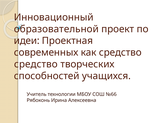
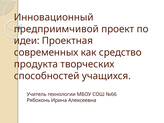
образовательной: образовательной -> предприимчивой
средство at (36, 64): средство -> продукта
